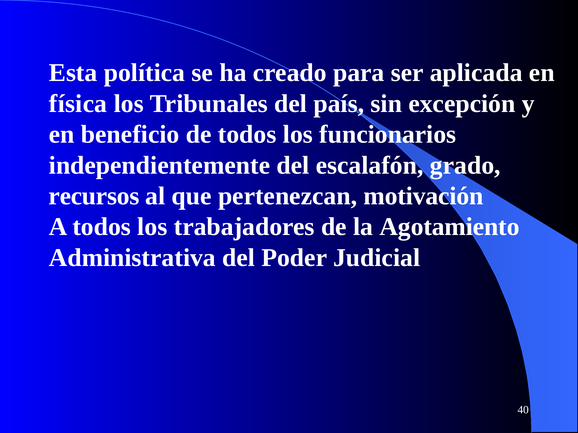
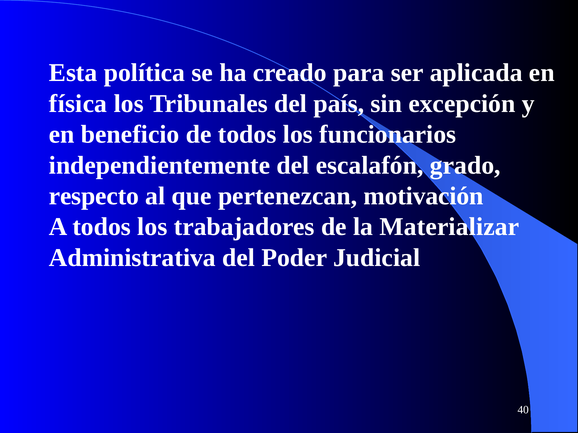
recursos: recursos -> respecto
Agotamiento: Agotamiento -> Materializar
